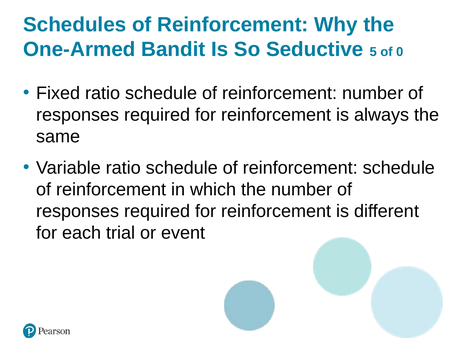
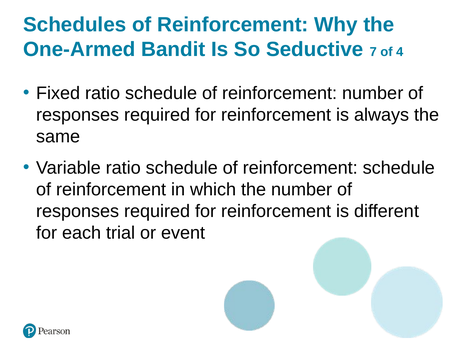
5: 5 -> 7
0: 0 -> 4
